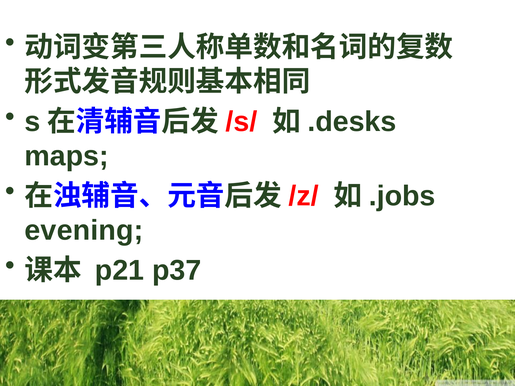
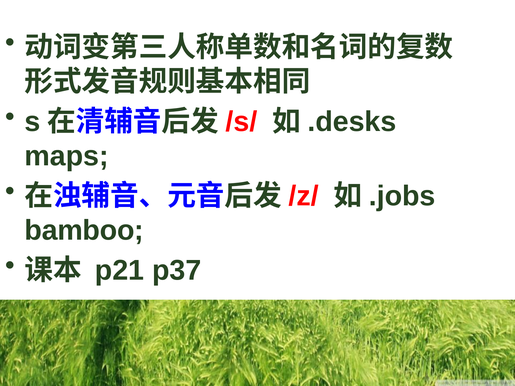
evening: evening -> bamboo
